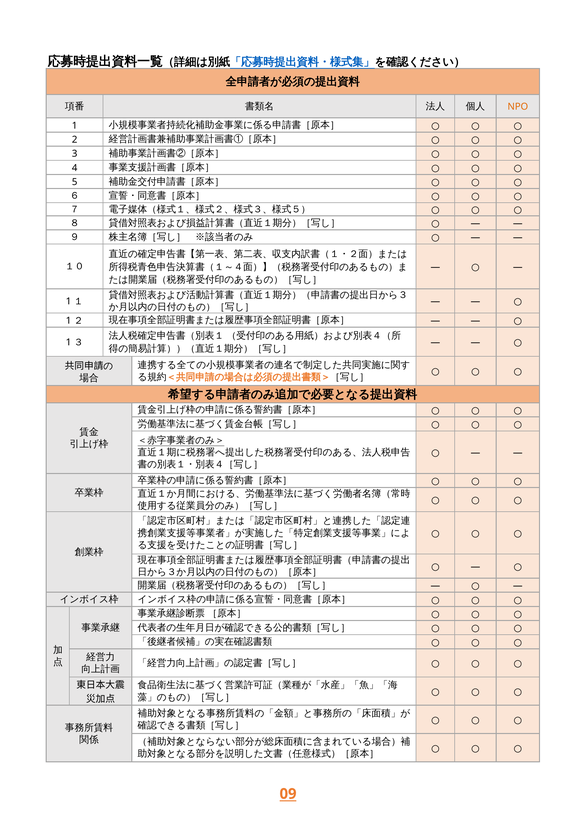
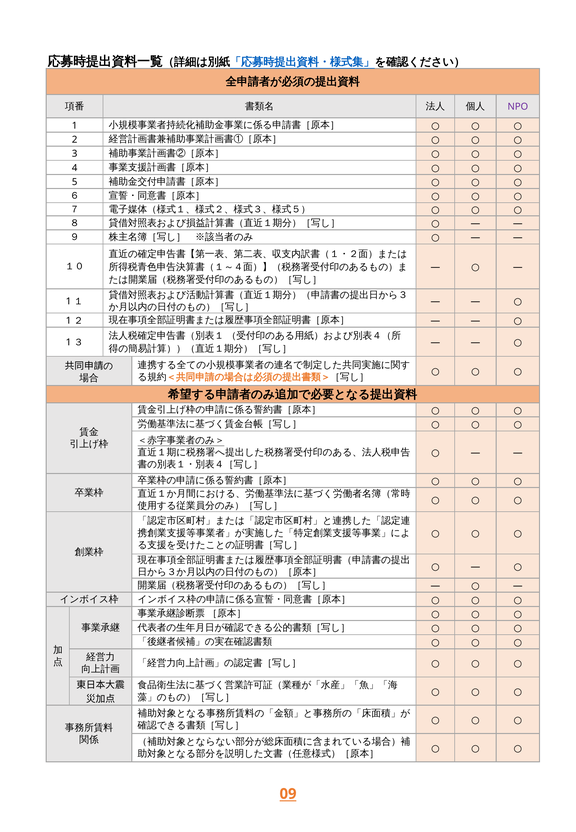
NPO colour: orange -> purple
